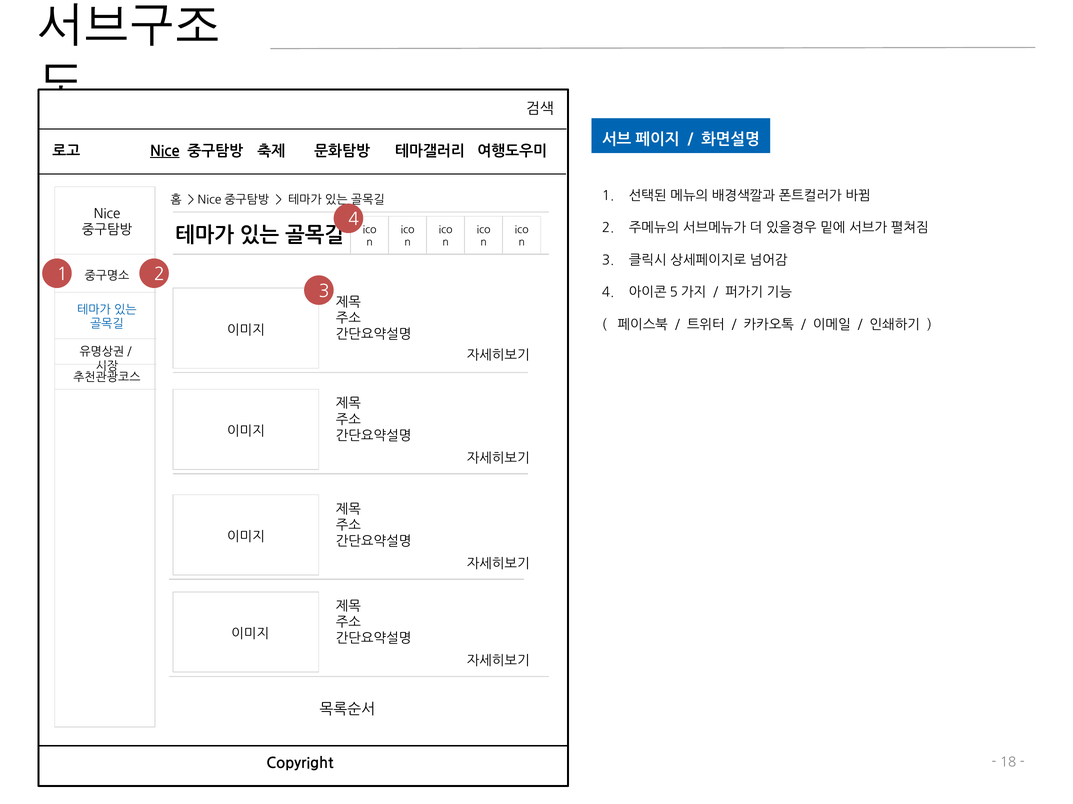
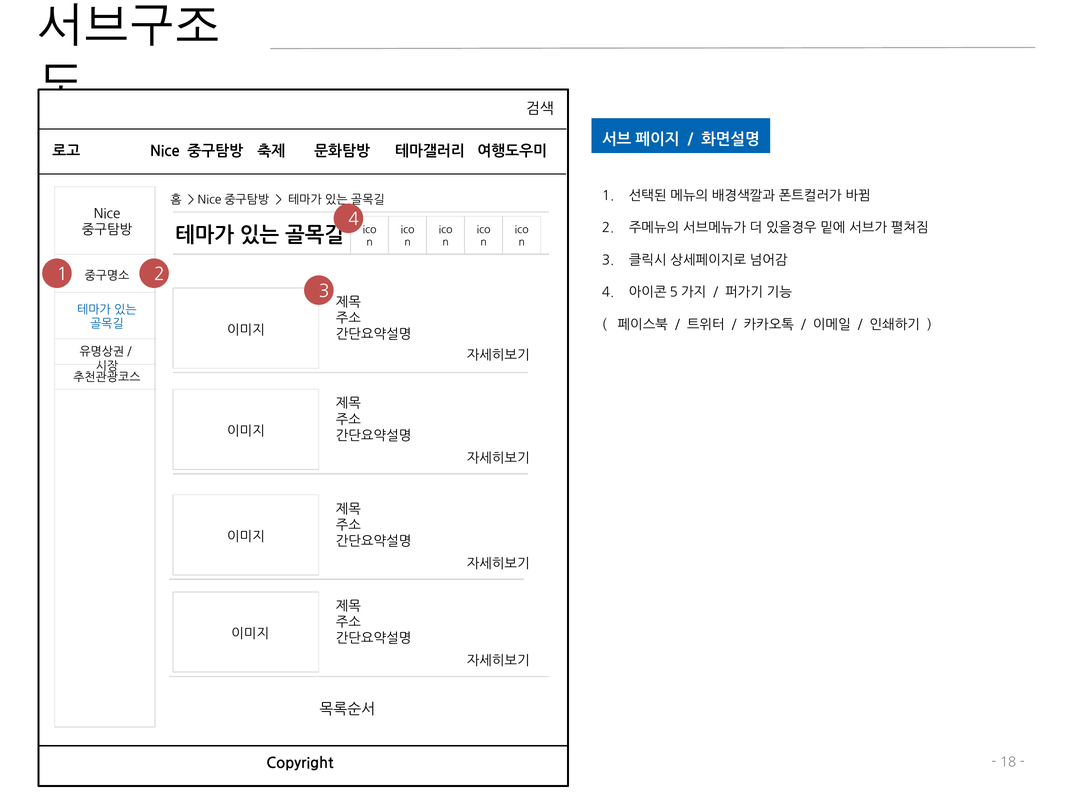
Nice at (165, 151) underline: present -> none
